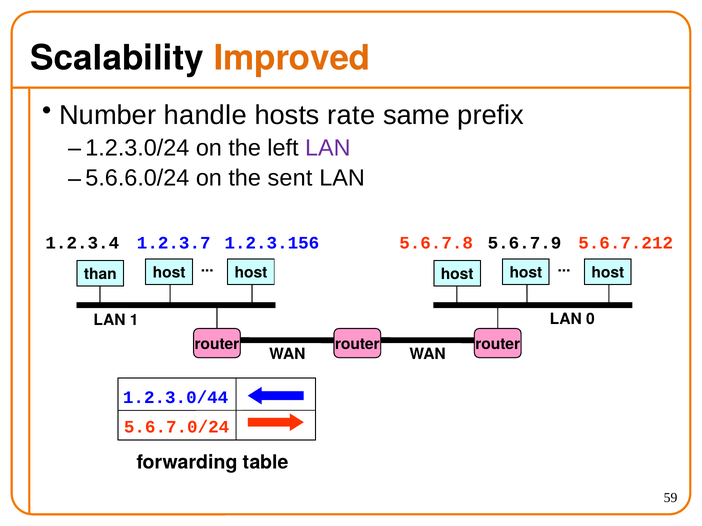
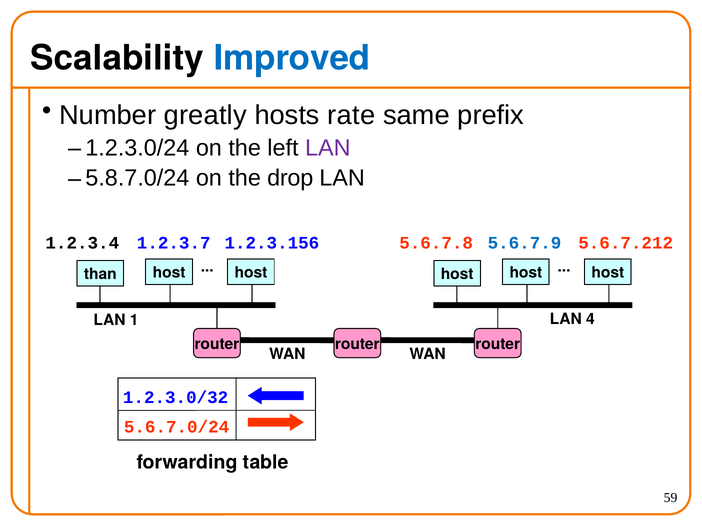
Improved colour: orange -> blue
handle: handle -> greatly
5.6.6.0/24: 5.6.6.0/24 -> 5.8.7.0/24
sent: sent -> drop
5.6.7.9 colour: black -> blue
0: 0 -> 4
1.2.3.0/44: 1.2.3.0/44 -> 1.2.3.0/32
